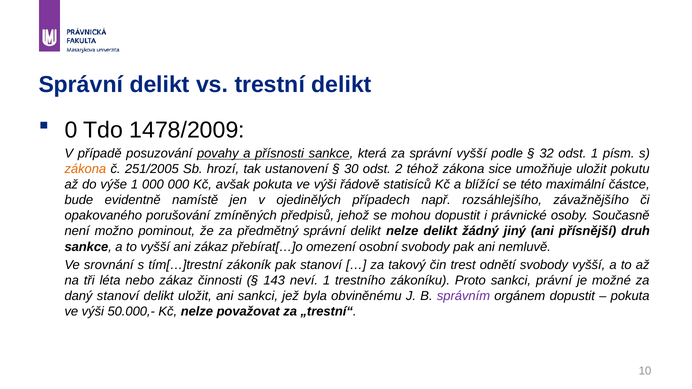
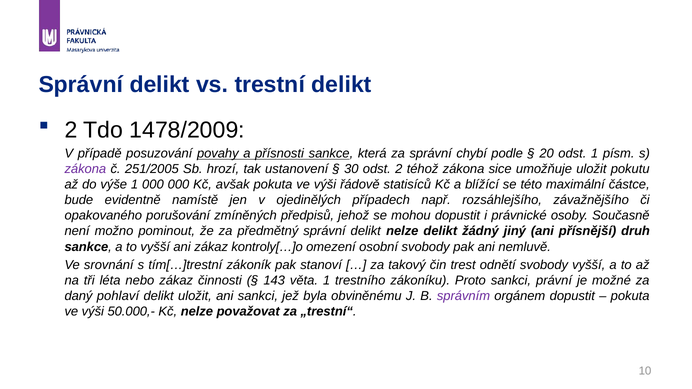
0 at (71, 130): 0 -> 2
správní vyšší: vyšší -> chybí
32: 32 -> 20
zákona at (85, 169) colour: orange -> purple
přebírat[…]o: přebírat[…]o -> kontroly[…]o
neví: neví -> věta
daný stanoví: stanoví -> pohlaví
